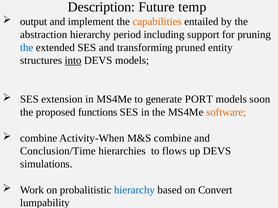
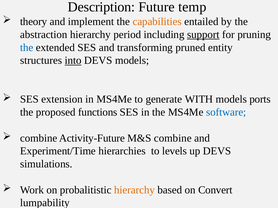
output: output -> theory
support underline: none -> present
PORT: PORT -> WITH
soon: soon -> ports
software colour: orange -> blue
Activity-When: Activity-When -> Activity-Future
Conclusion/Time: Conclusion/Time -> Experiment/Time
flows: flows -> levels
hierarchy at (134, 190) colour: blue -> orange
